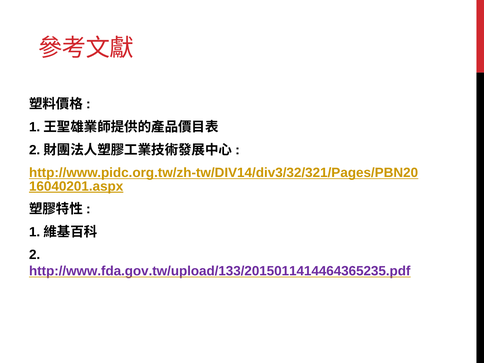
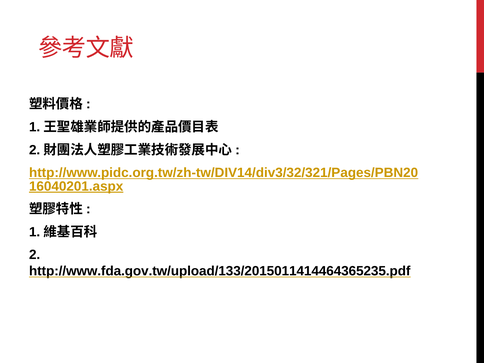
http://www.fda.gov.tw/upload/133/2015011414464365235.pdf colour: purple -> black
